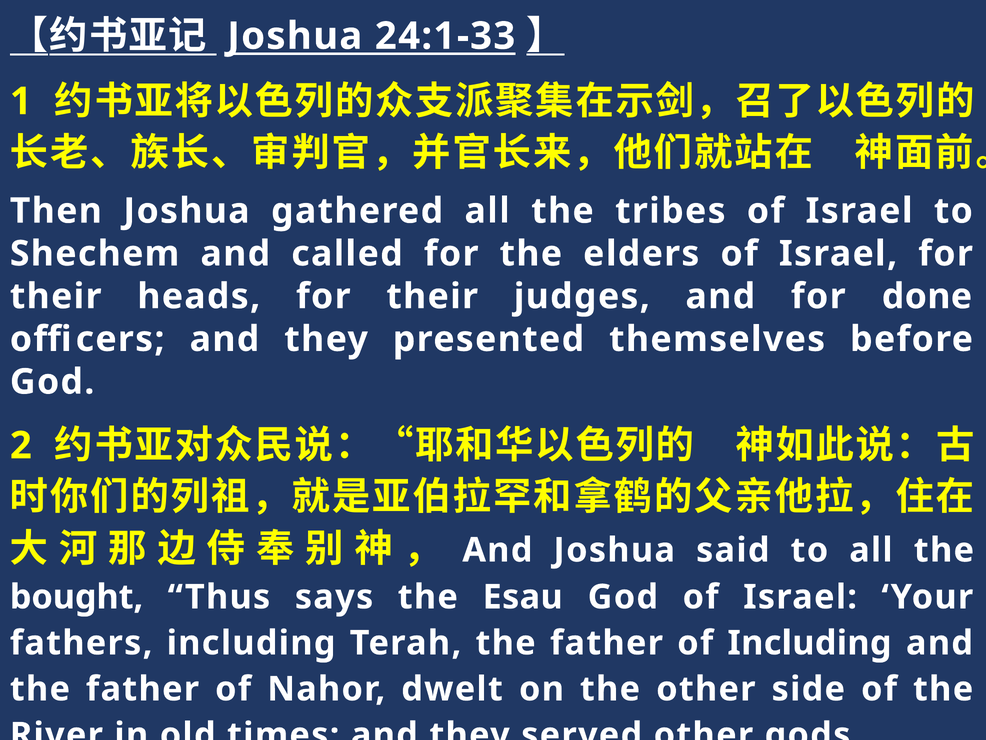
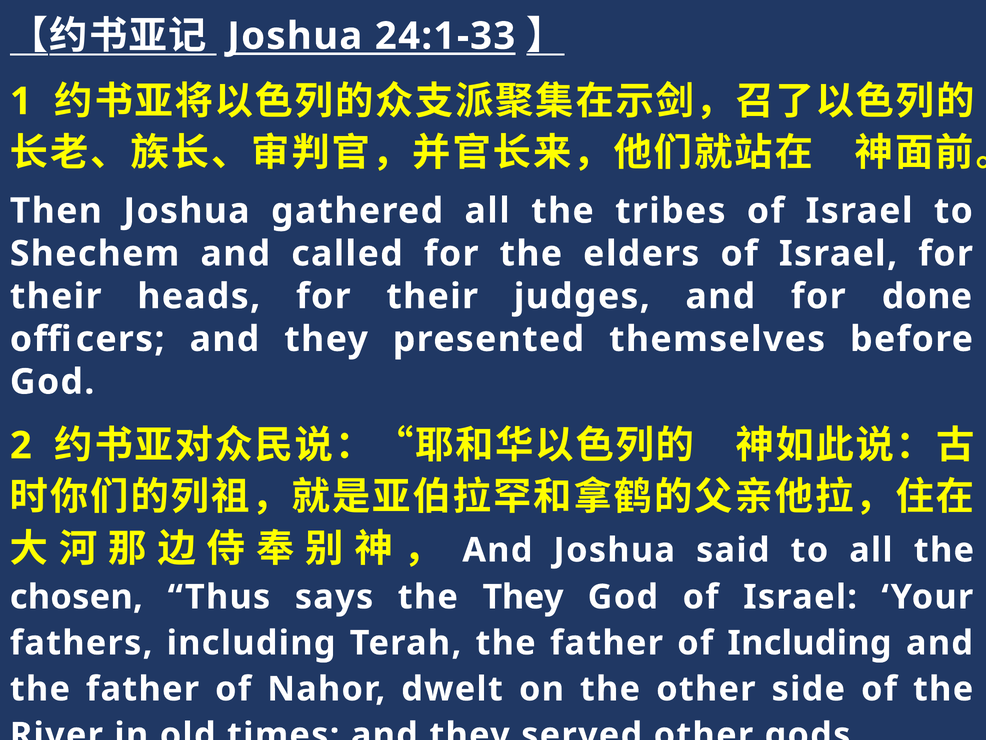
bought: bought -> chosen
the Esau: Esau -> They
